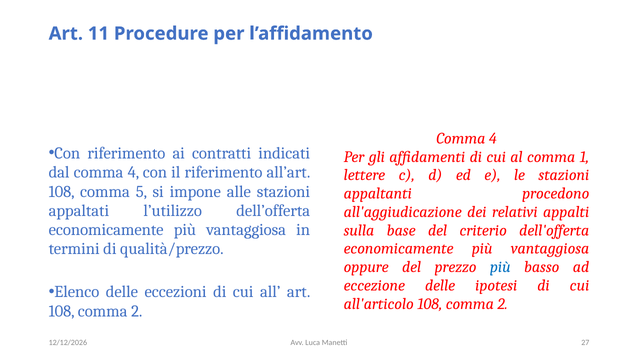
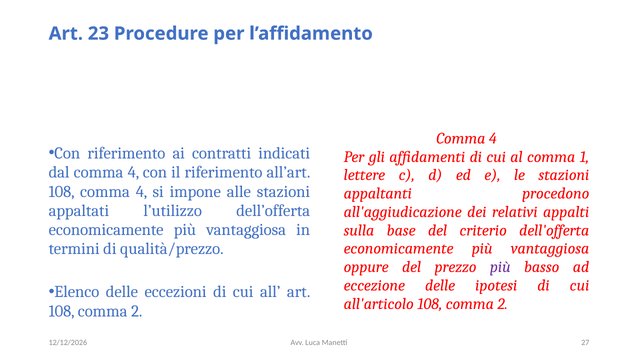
11: 11 -> 23
108 comma 5: 5 -> 4
più at (500, 267) colour: blue -> purple
